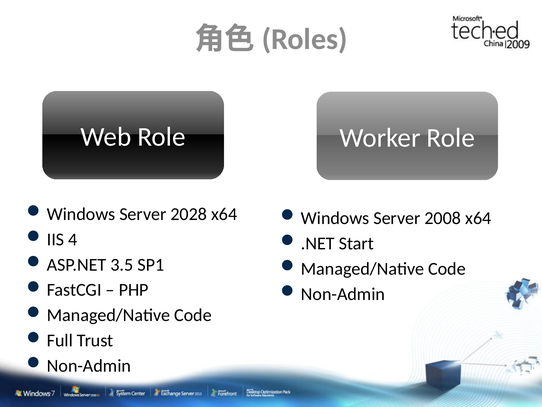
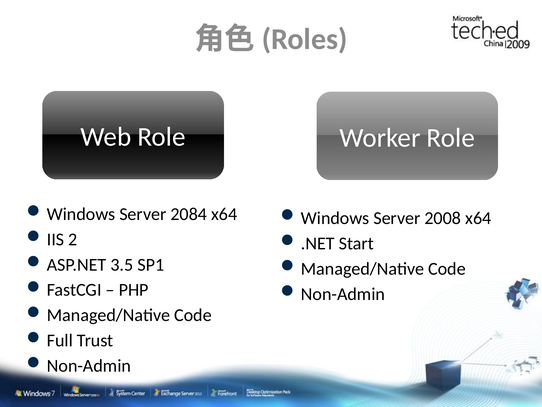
2028: 2028 -> 2084
4: 4 -> 2
